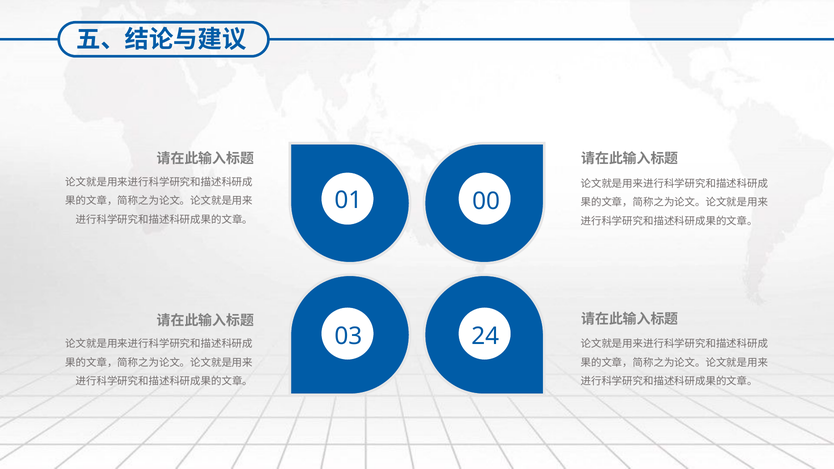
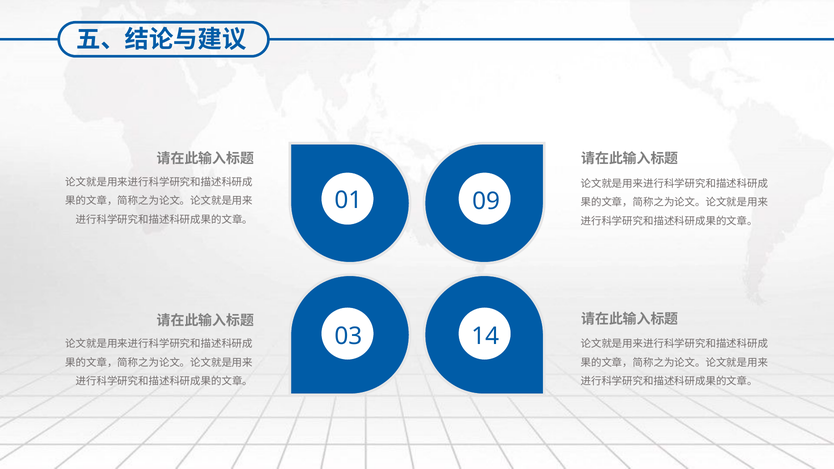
00: 00 -> 09
24: 24 -> 14
